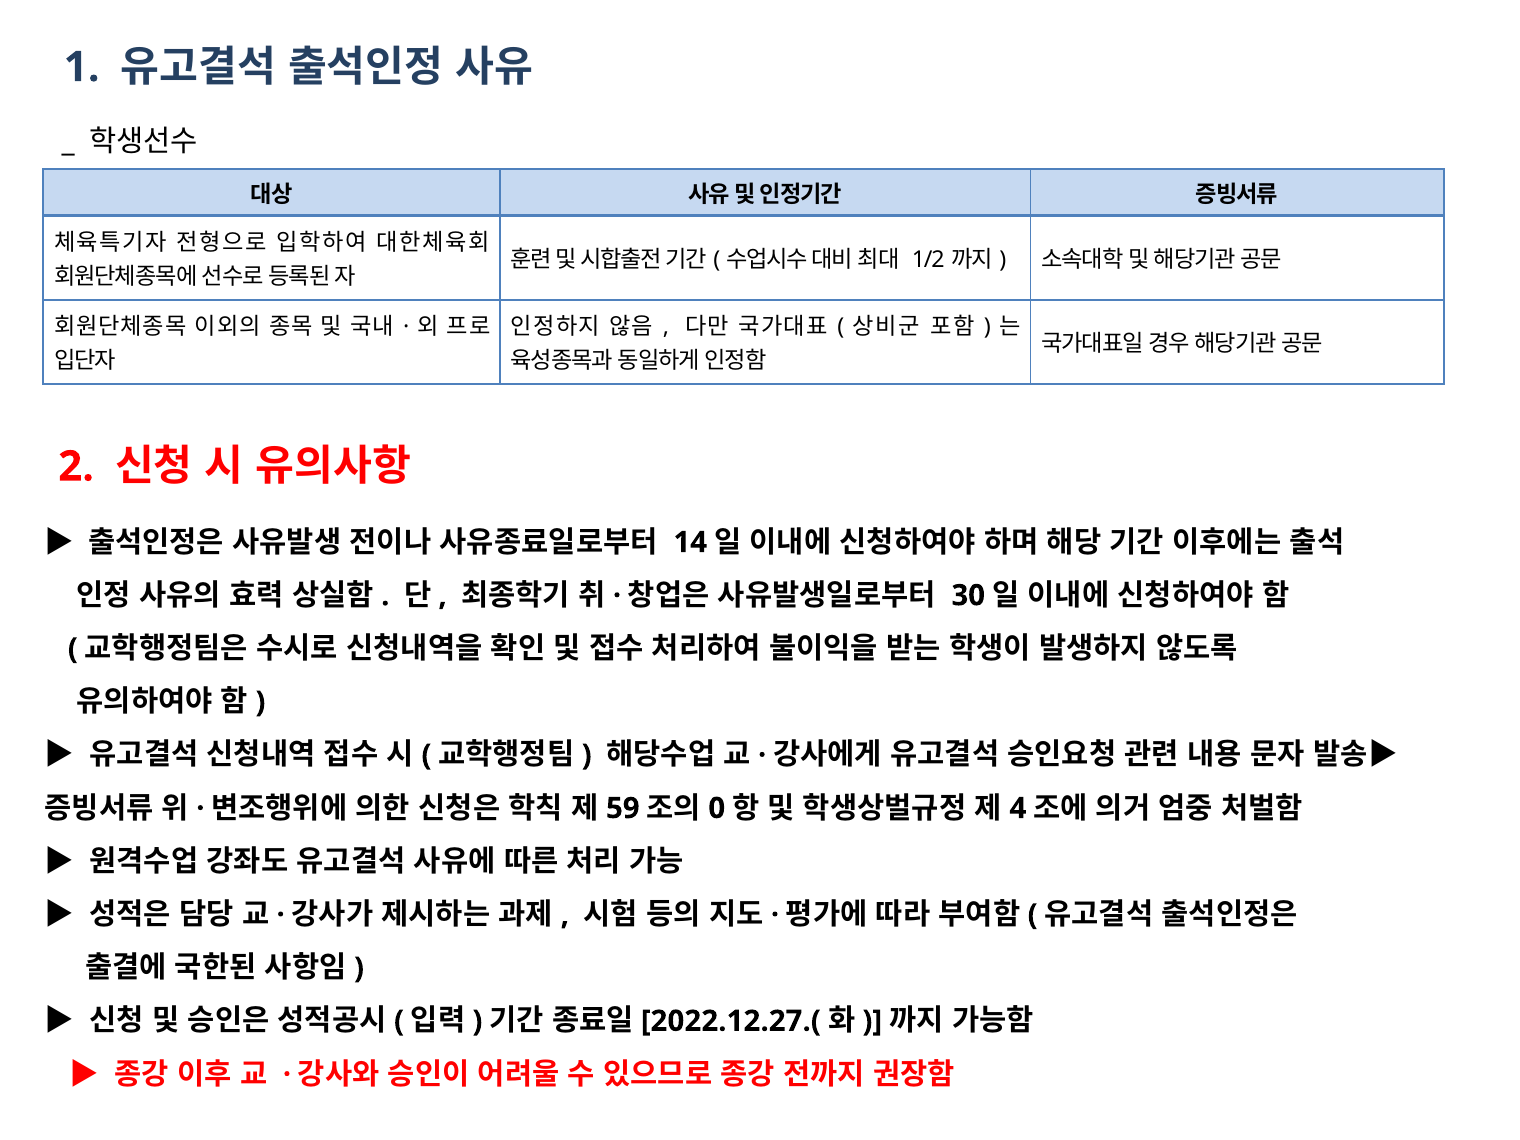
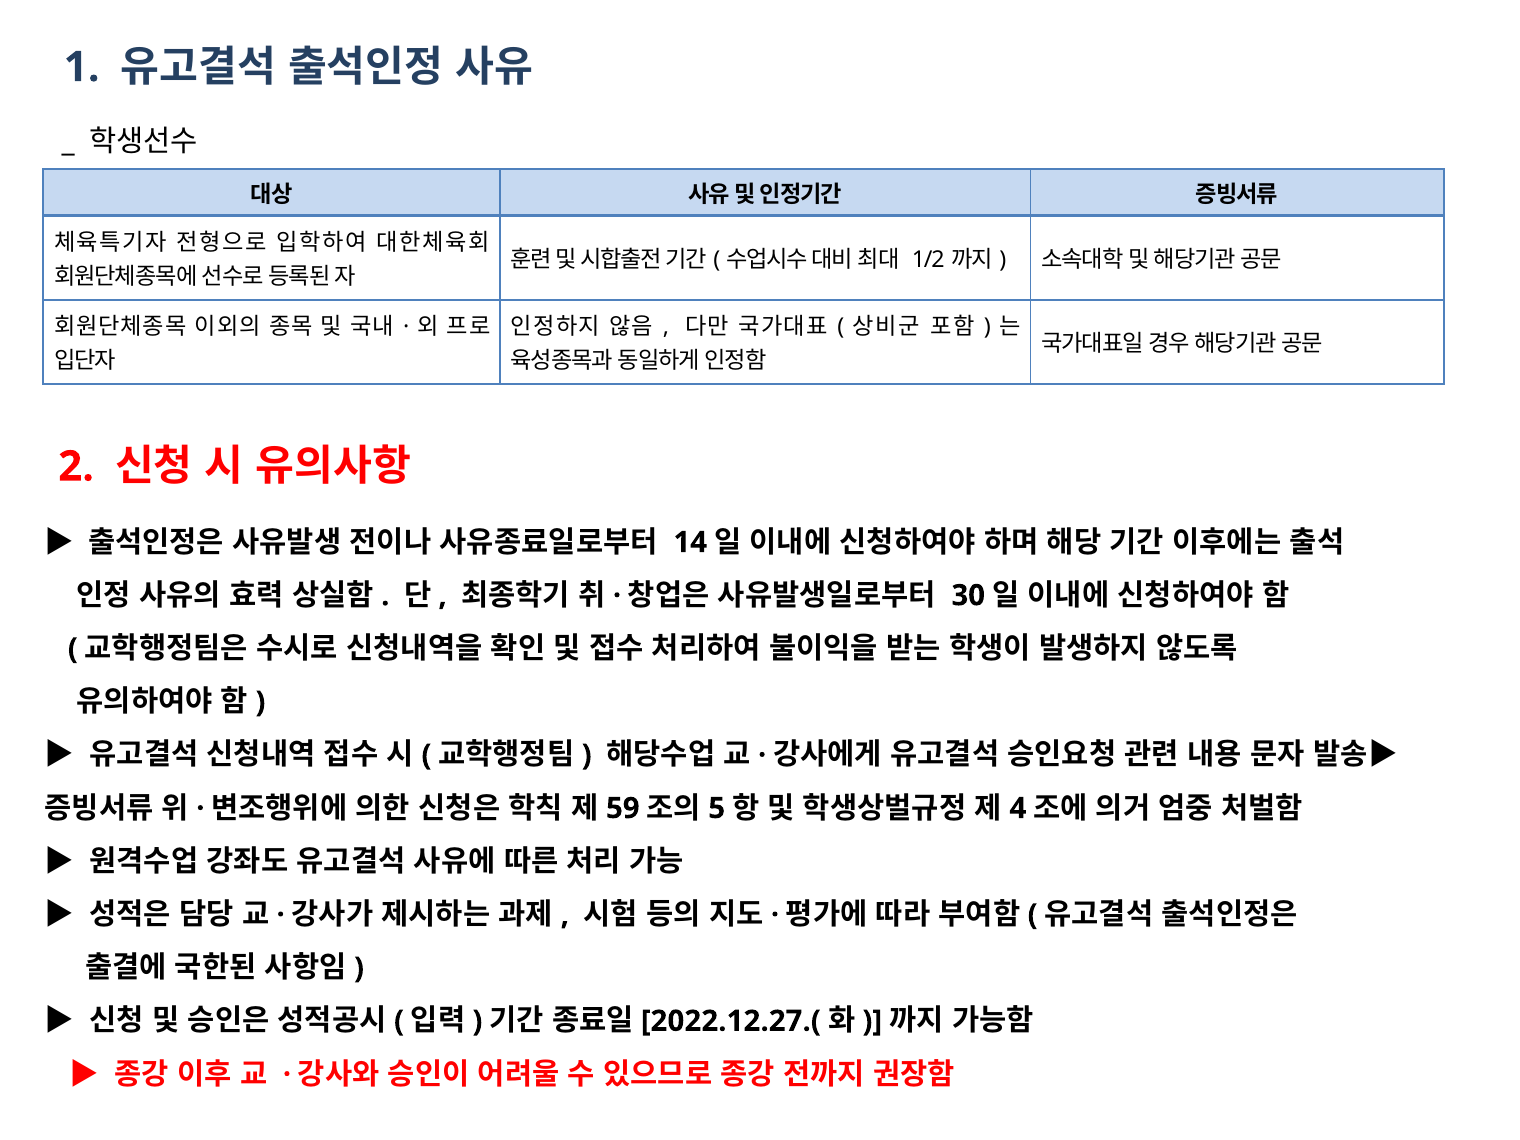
0: 0 -> 5
